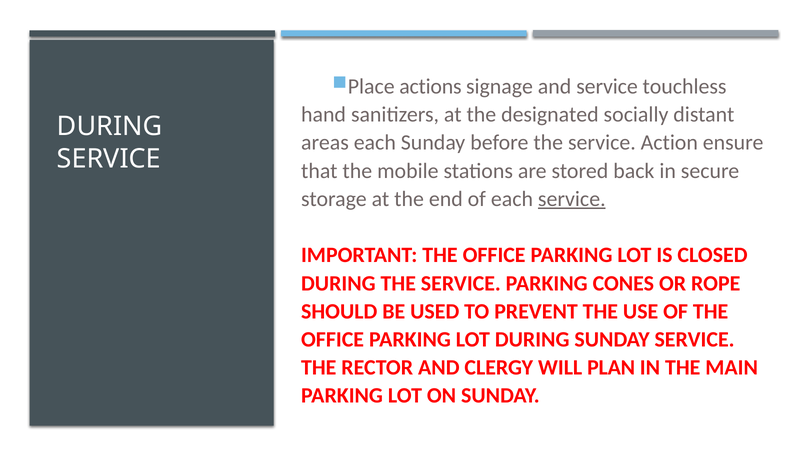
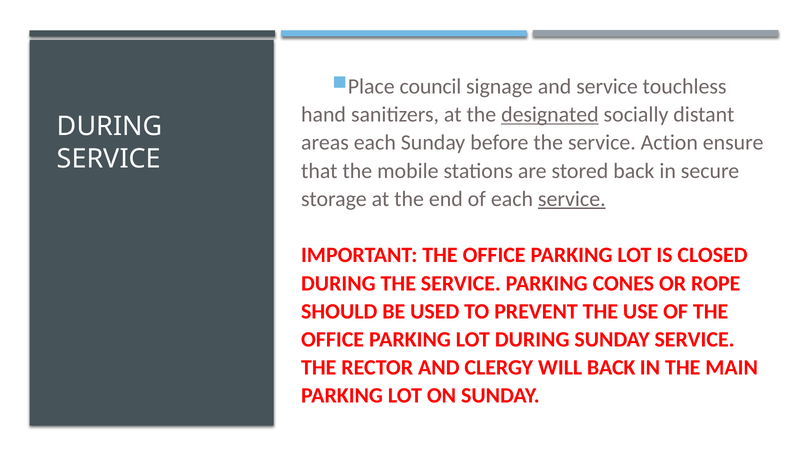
actions: actions -> council
designated underline: none -> present
WILL PLAN: PLAN -> BACK
